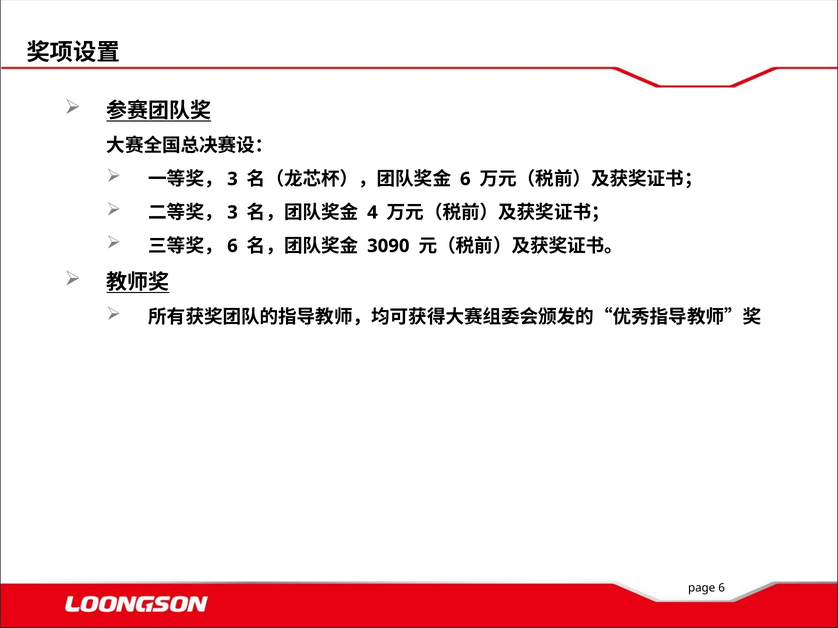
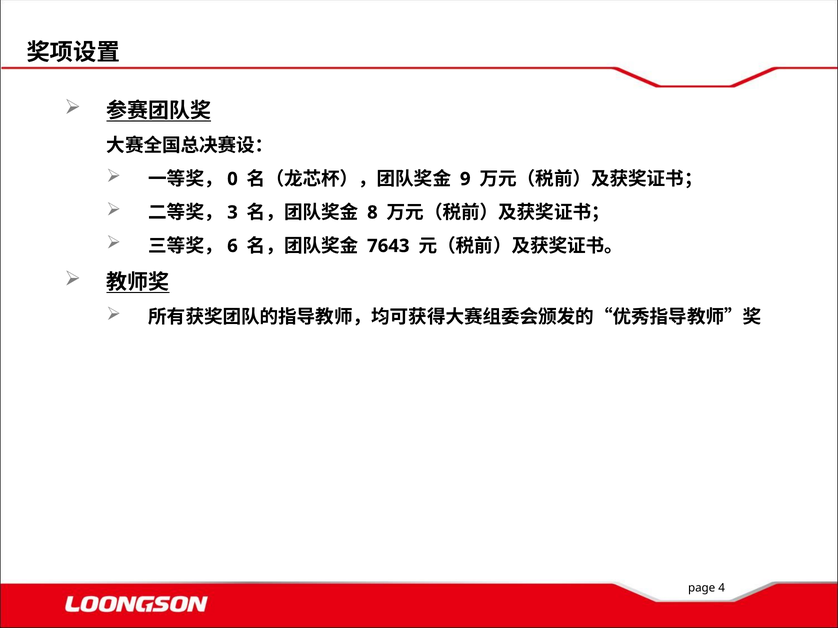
3 at (232, 179): 3 -> 0
6 at (465, 179): 6 -> 9
4: 4 -> 8
3090: 3090 -> 7643
page 6: 6 -> 4
